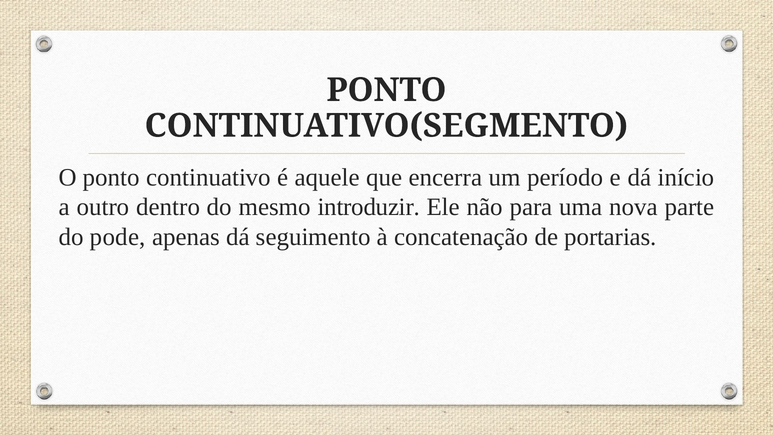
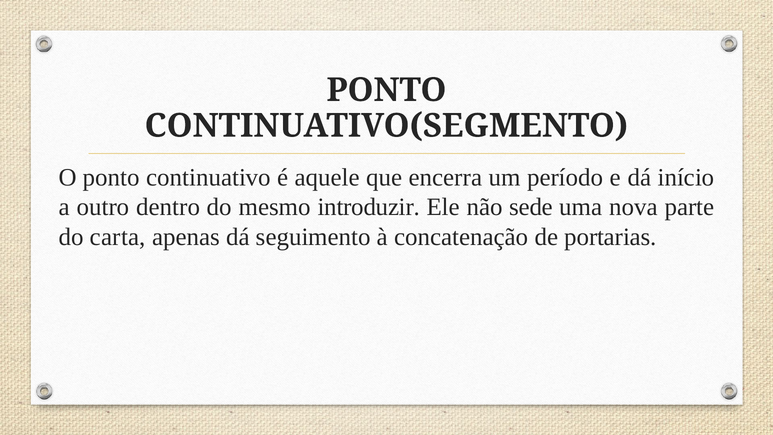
para: para -> sede
pode: pode -> carta
